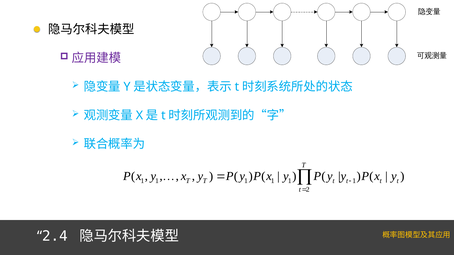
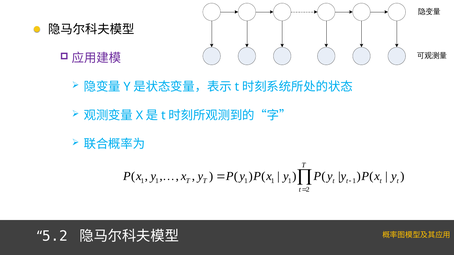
2.4: 2.4 -> 5.2
